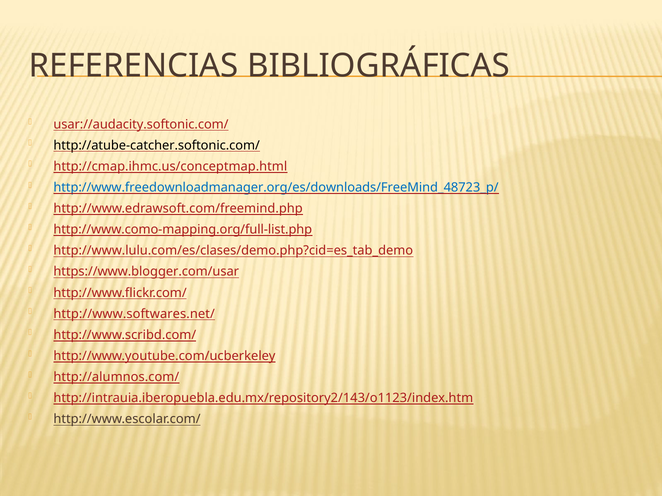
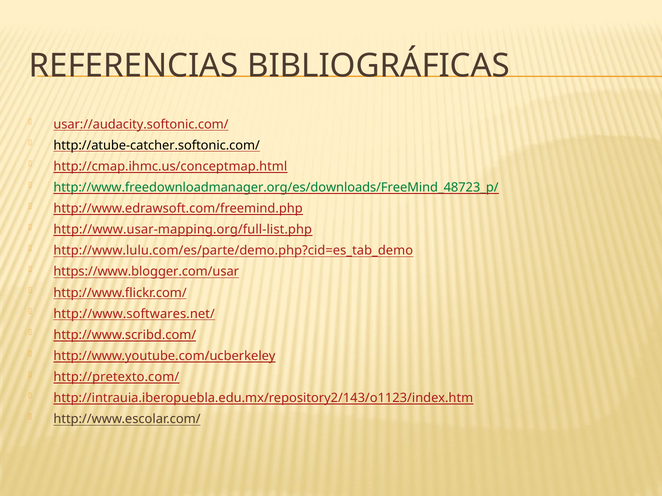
http://www.freedownloadmanager.org/es/downloads/FreeMind_48723_p/ colour: blue -> green
http://www.como-mapping.org/full-list.php: http://www.como-mapping.org/full-list.php -> http://www.usar-mapping.org/full-list.php
http://www.lulu.com/es/clases/demo.php?cid=es_tab_demo: http://www.lulu.com/es/clases/demo.php?cid=es_tab_demo -> http://www.lulu.com/es/parte/demo.php?cid=es_tab_demo
http://alumnos.com/: http://alumnos.com/ -> http://pretexto.com/
